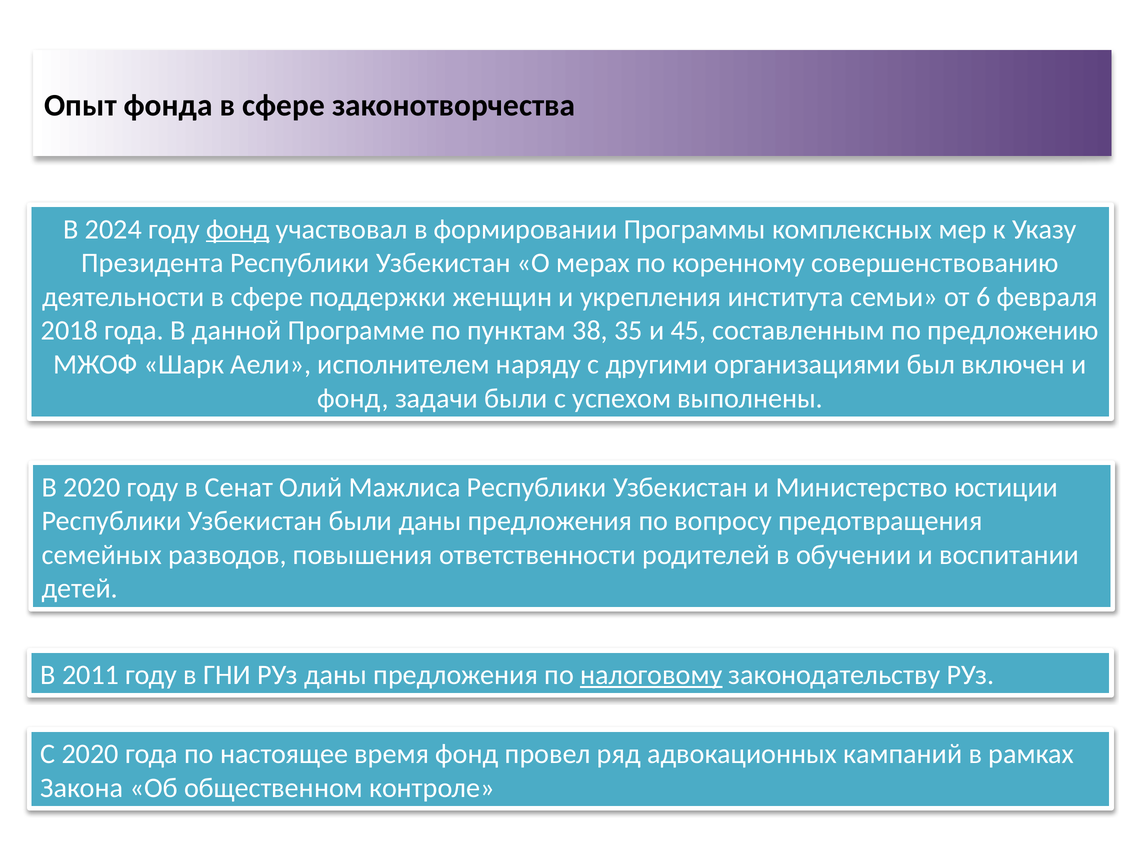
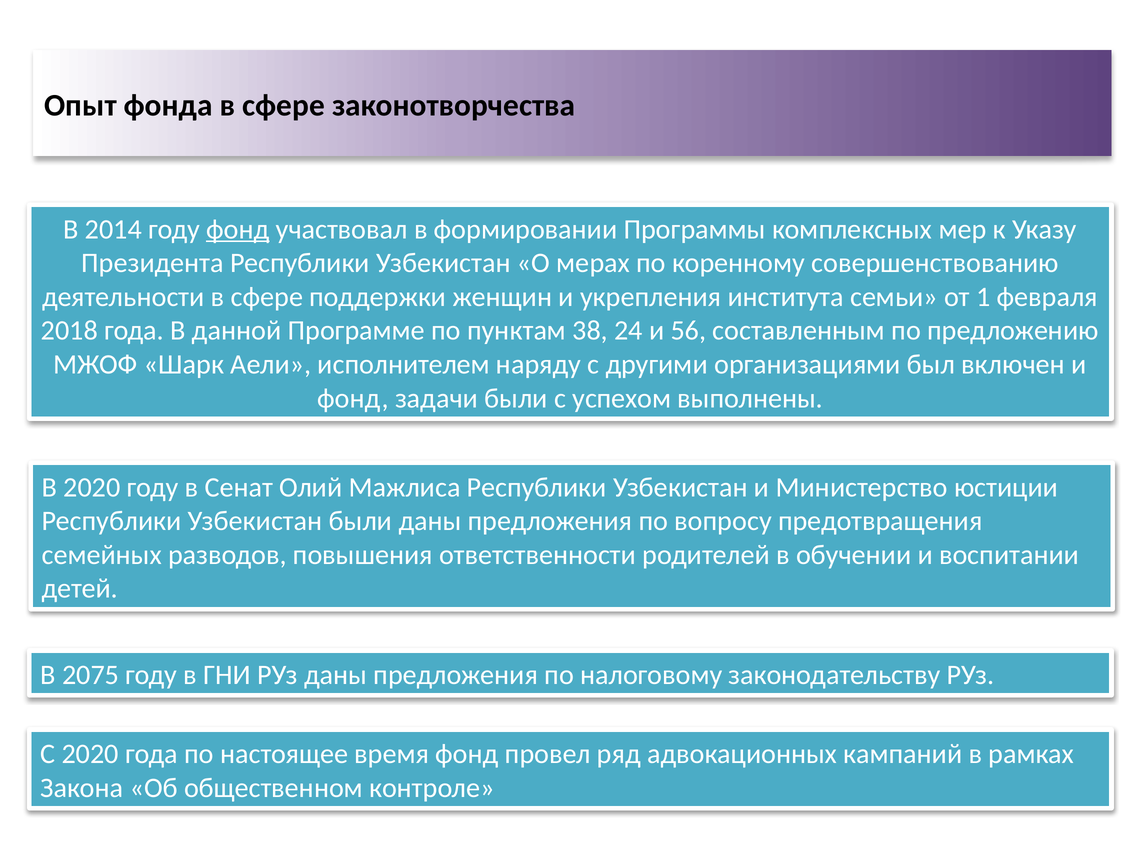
2024: 2024 -> 2014
6: 6 -> 1
35: 35 -> 24
45: 45 -> 56
2011: 2011 -> 2075
налоговому underline: present -> none
